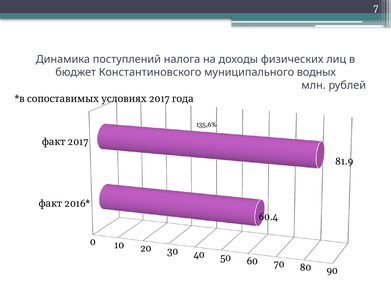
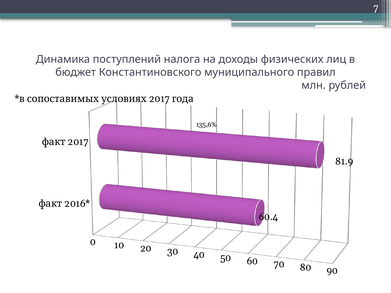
водных: водных -> правил
